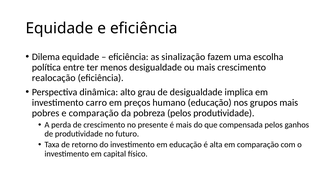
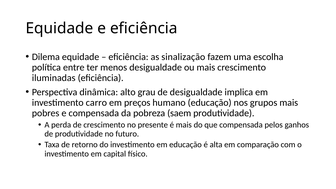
realocação: realocação -> iluminadas
e comparação: comparação -> compensada
pobreza pelos: pelos -> saem
